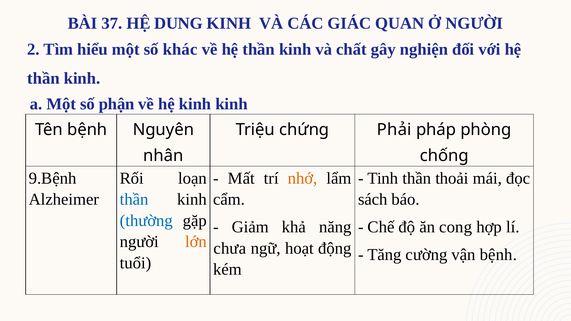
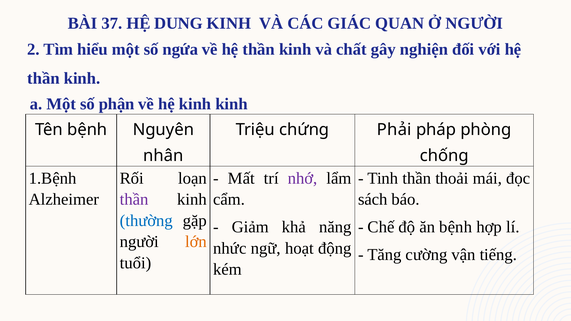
khác: khác -> ngứa
9.Bệnh: 9.Bệnh -> 1.Bệnh
nhớ colour: orange -> purple
thần at (134, 200) colour: blue -> purple
ăn cong: cong -> bệnh
chưa: chưa -> nhức
vận bệnh: bệnh -> tiếng
